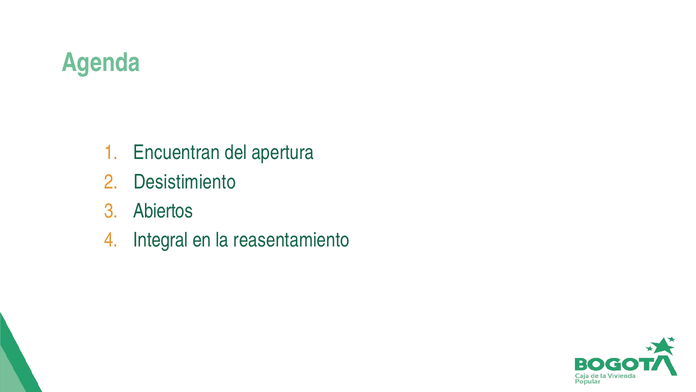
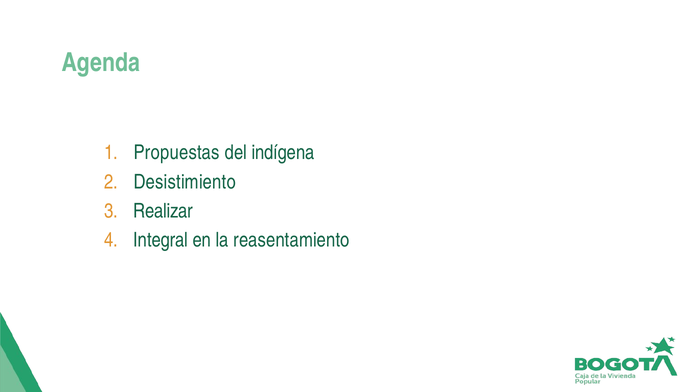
Encuentran: Encuentran -> Propuestas
apertura: apertura -> indígena
Abiertos: Abiertos -> Realizar
